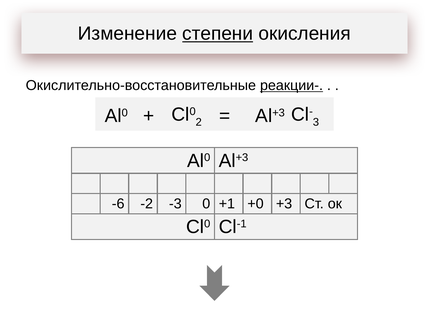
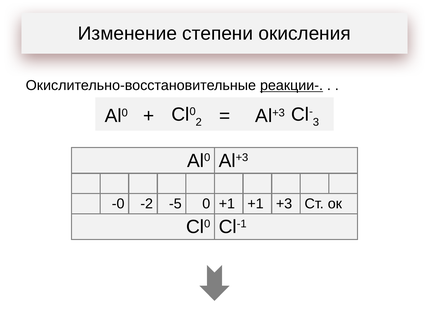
степени underline: present -> none
-6: -6 -> -0
-3: -3 -> -5
+1 +0: +0 -> +1
